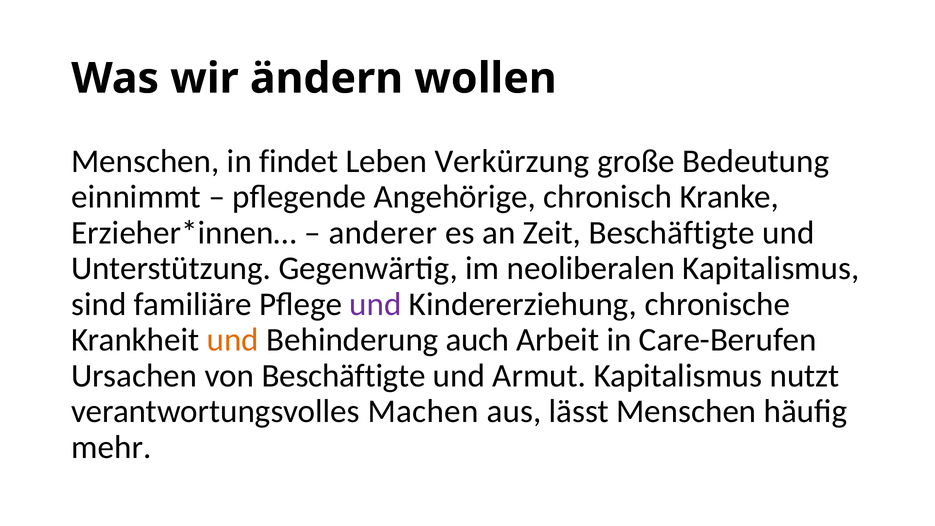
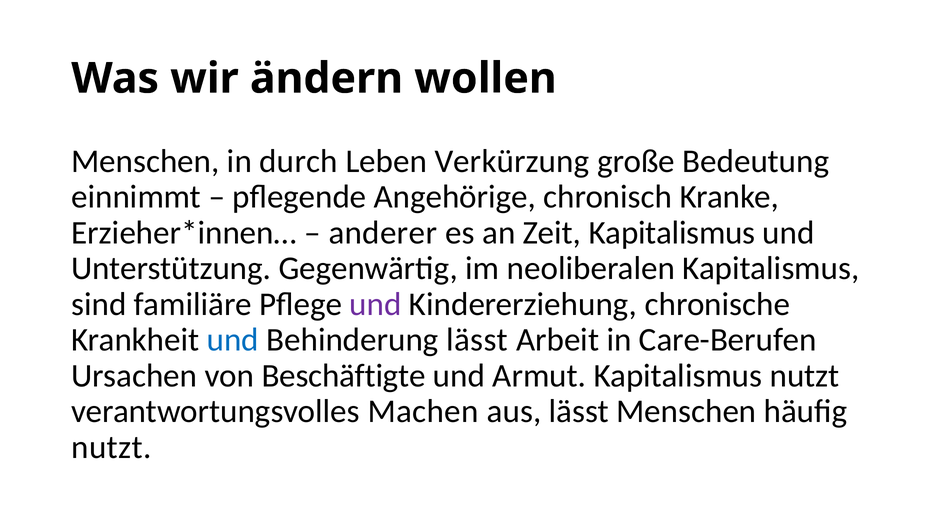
findet: findet -> durch
Zeit Beschäftigte: Beschäftigte -> Kapitalismus
und at (233, 340) colour: orange -> blue
Behinderung auch: auch -> lässt
mehr at (112, 447): mehr -> nutzt
